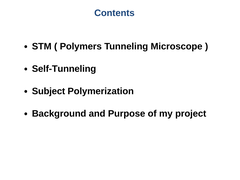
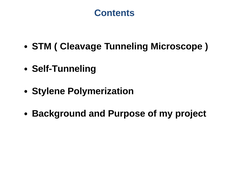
Polymers: Polymers -> Cleavage
Subject: Subject -> Stylene
